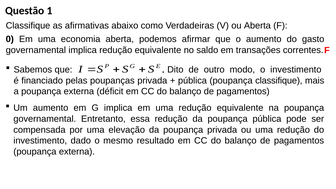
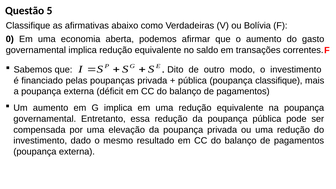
1: 1 -> 5
ou Aberta: Aberta -> Bolívia
